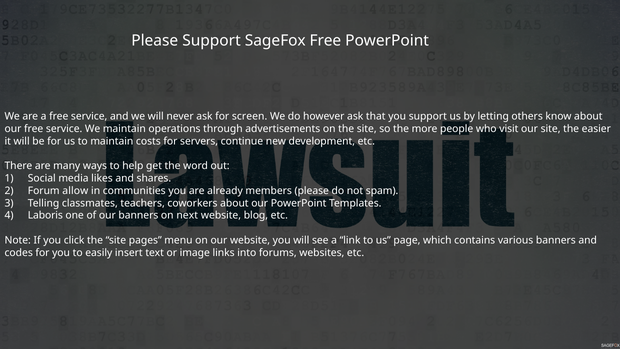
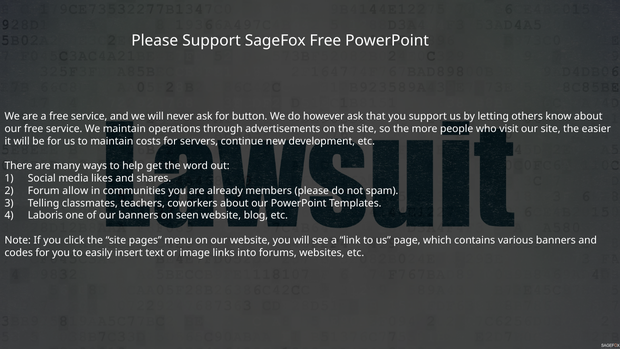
screen: screen -> button
next: next -> seen
